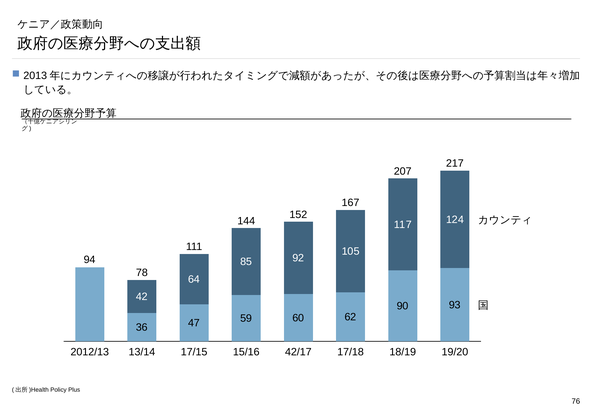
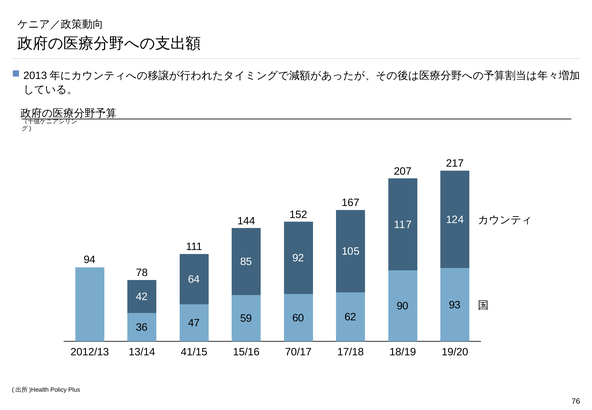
17/15: 17/15 -> 41/15
42/17: 42/17 -> 70/17
